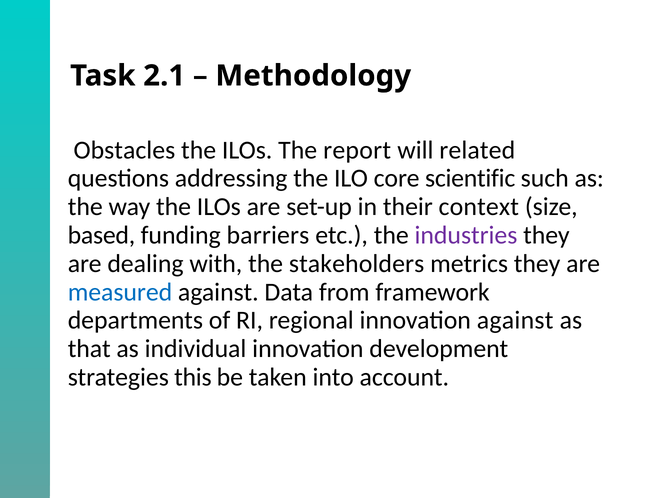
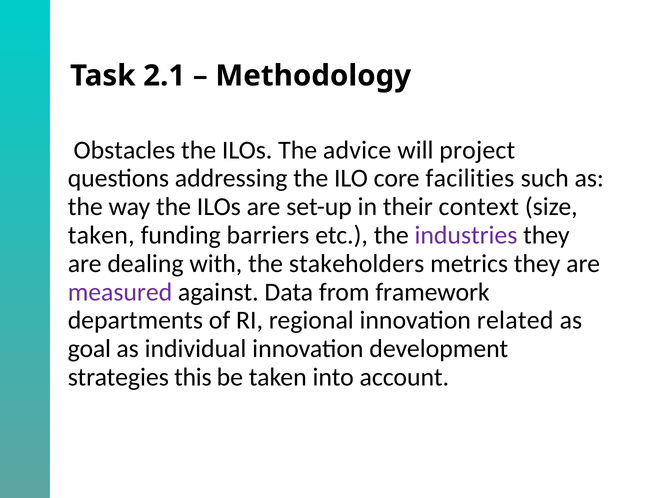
report: report -> advice
related: related -> project
scientific: scientific -> facilities
based at (101, 235): based -> taken
measured colour: blue -> purple
innovation against: against -> related
that: that -> goal
